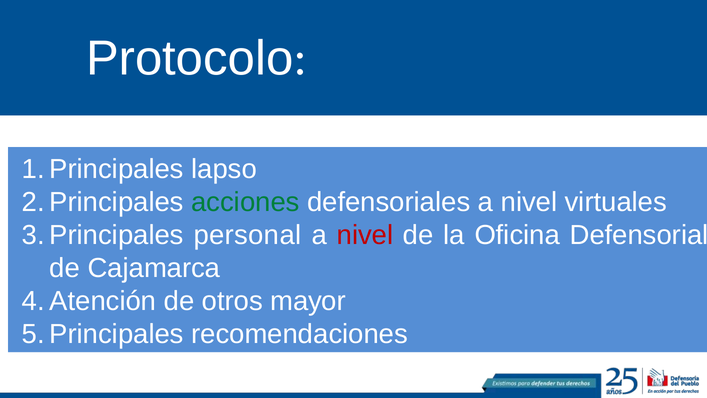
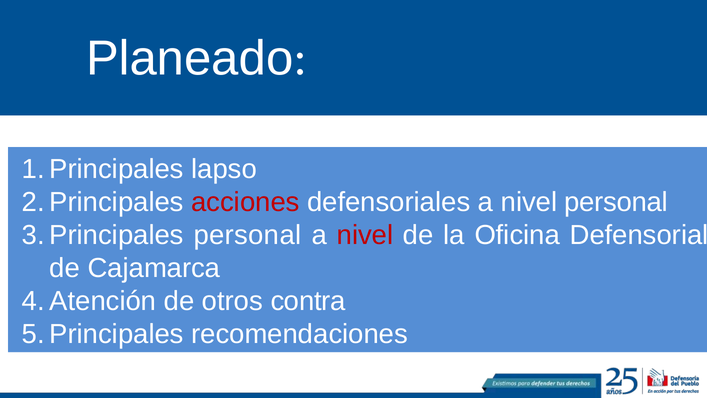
Protocolo: Protocolo -> Planeado
acciones colour: green -> red
nivel virtuales: virtuales -> personal
mayor: mayor -> contra
